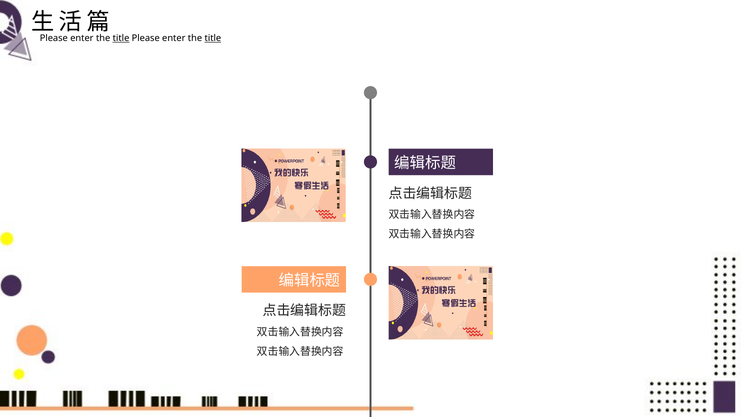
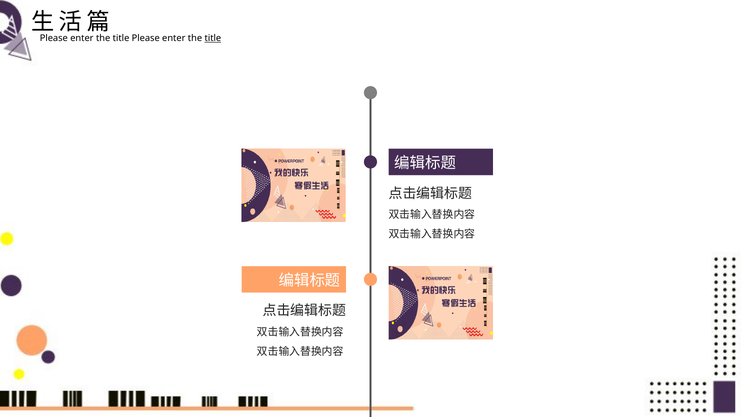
title at (121, 38) underline: present -> none
